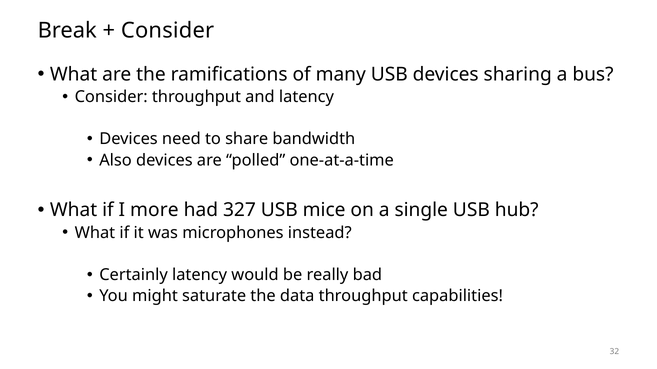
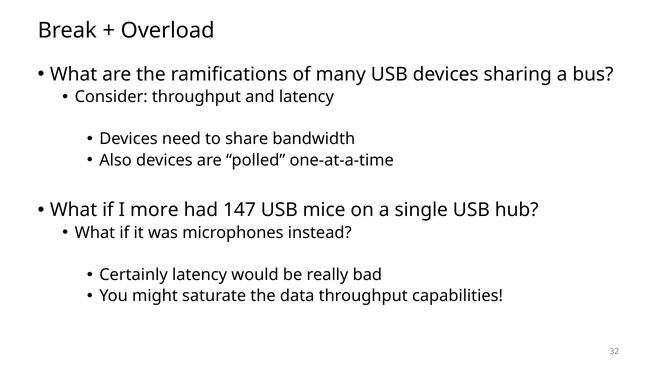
Consider at (168, 31): Consider -> Overload
327: 327 -> 147
